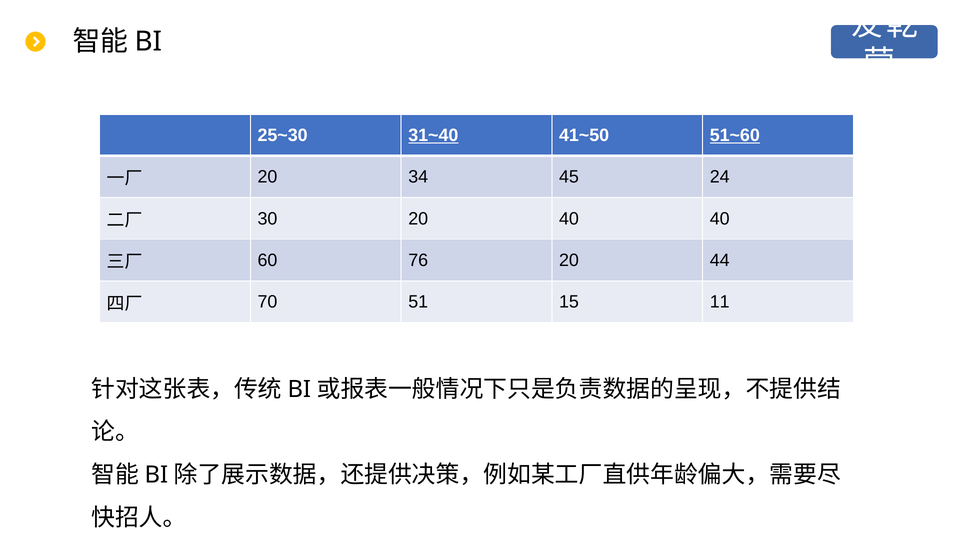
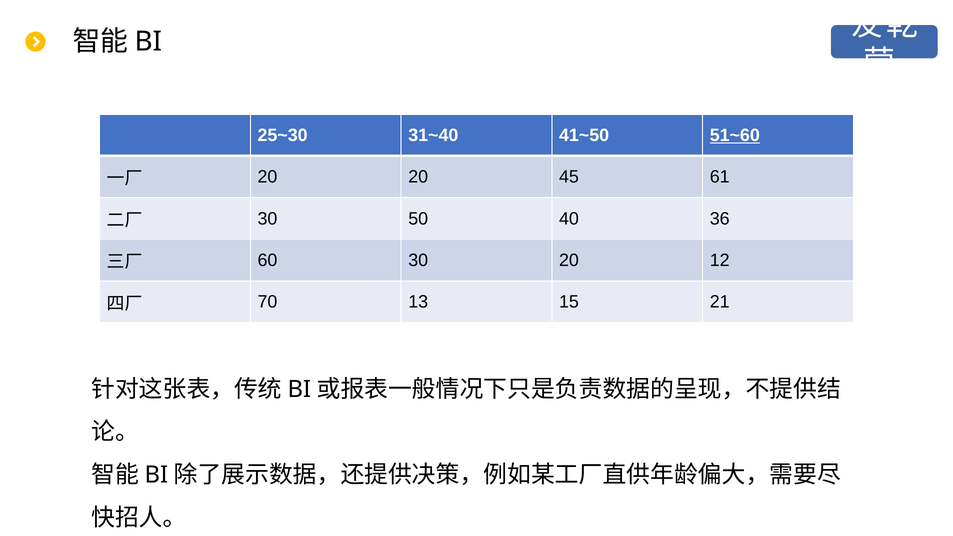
31~40 underline: present -> none
20 34: 34 -> 20
24: 24 -> 61
30 20: 20 -> 50
40 40: 40 -> 36
60 76: 76 -> 30
44: 44 -> 12
51: 51 -> 13
11: 11 -> 21
